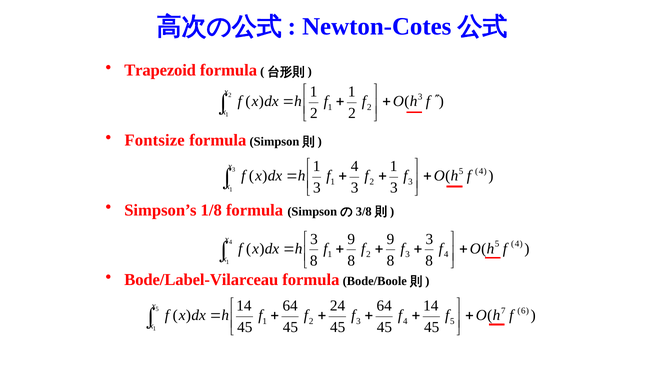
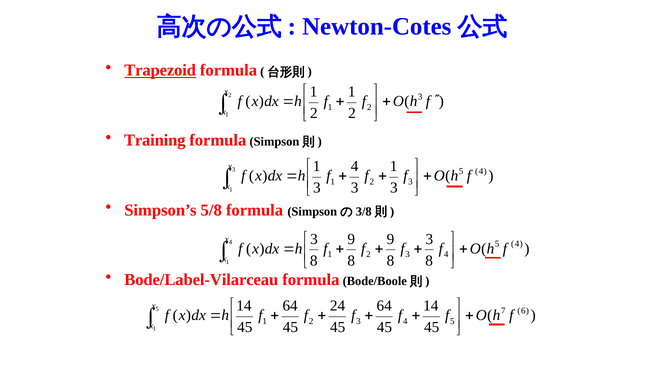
Trapezoid underline: none -> present
Fontsize: Fontsize -> Training
1/8: 1/8 -> 5/8
